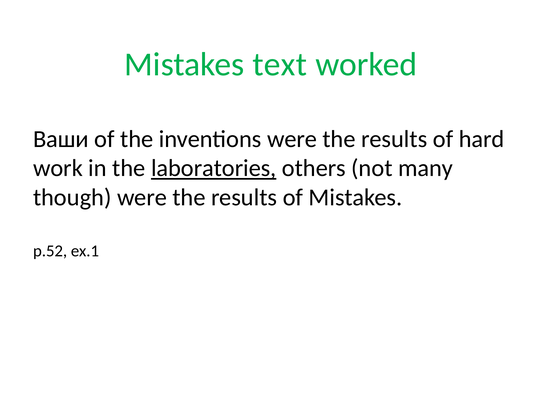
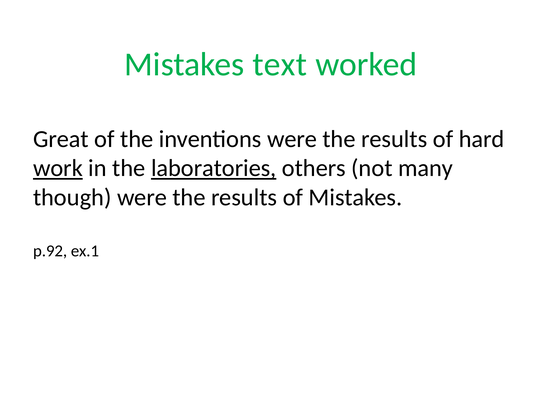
Ваши: Ваши -> Great
work underline: none -> present
p.52: p.52 -> p.92
